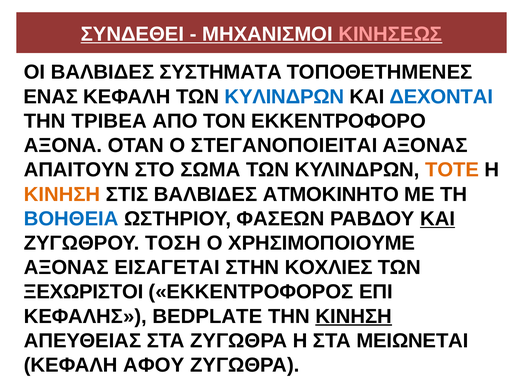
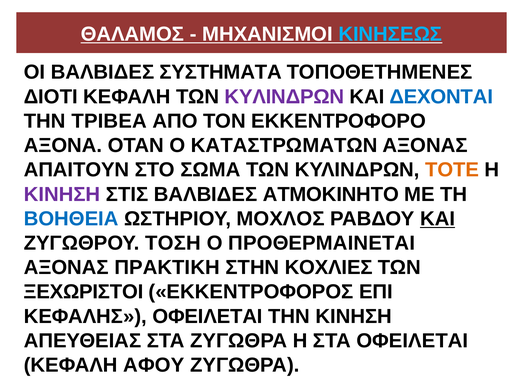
ΣΥΝΔΕΘΕΙ: ΣΥΝΔΕΘΕΙ -> ΘΑΛΑΜΟΣ
ΚΙΝΗΣΕΩΣ colour: pink -> light blue
ΕΝΑΣ: ΕΝΑΣ -> ΔΙΟΤΙ
ΚΥΛΙΝΔΡΩΝ at (284, 97) colour: blue -> purple
ΣΤΕΓΑΝΟΠΟΙΕΙΤΑΙ: ΣΤΕΓΑΝΟΠΟΙΕΙΤΑΙ -> ΚΑΤΑΣΤΡΩΜΑΤΩΝ
ΚΙΝΗΣΗ at (62, 194) colour: orange -> purple
ΦΑΣΕΩΝ: ΦΑΣΕΩΝ -> ΜΟΧΛΟΣ
ΧΡΗΣΙΜΟΠΟΙΟΥΜΕ: ΧΡΗΣΙΜΟΠΟΙΟΥΜΕ -> ΠΡΟΘΕΡΜΑΙΝΕΤΑΙ
ΕΙΣΑΓΕΤΑΙ: ΕΙΣΑΓΕΤΑΙ -> ΠΡΑΚΤΙΚΗ
ΚΕΦΑΛΗΣ BEDPLATE: BEDPLATE -> ΟΦΕΙΛΕΤΑΙ
ΚΙΝΗΣΗ at (354, 317) underline: present -> none
ΣΤΑ ΜΕΙΩΝΕΤΑΙ: ΜΕΙΩΝΕΤΑΙ -> ΟΦΕΙΛΕΤΑΙ
